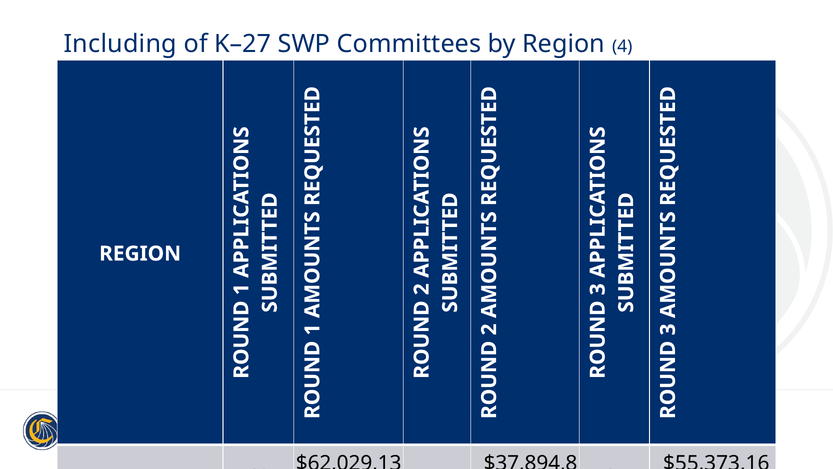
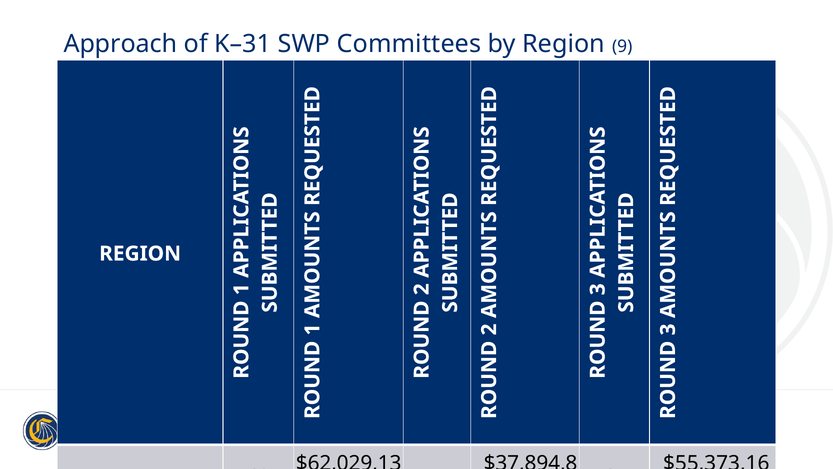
Including: Including -> Approach
K–27: K–27 -> K–31
4: 4 -> 9
